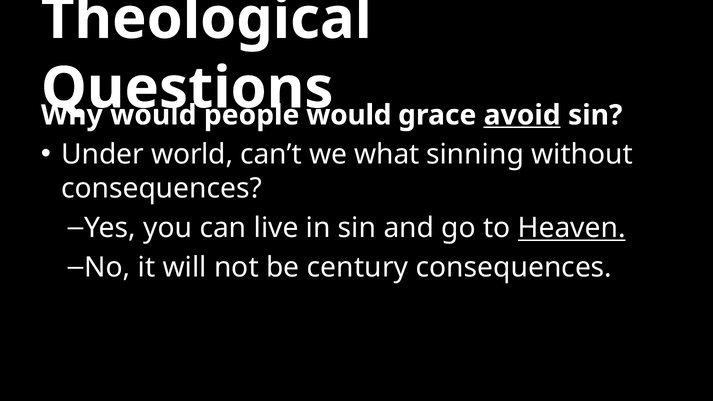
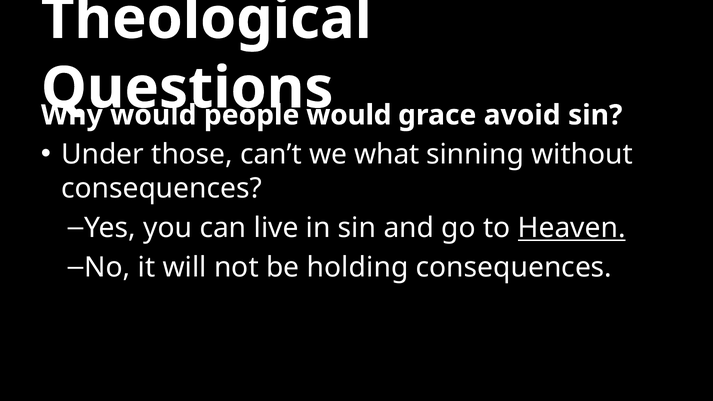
avoid underline: present -> none
world: world -> those
century: century -> holding
